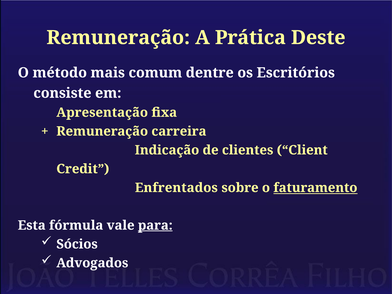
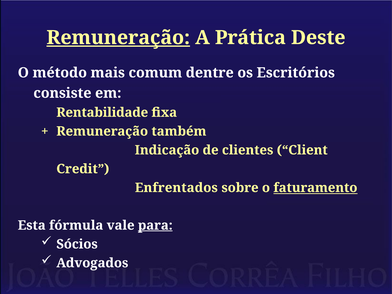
Remuneração at (118, 38) underline: none -> present
Apresentação: Apresentação -> Rentabilidade
carreira: carreira -> também
